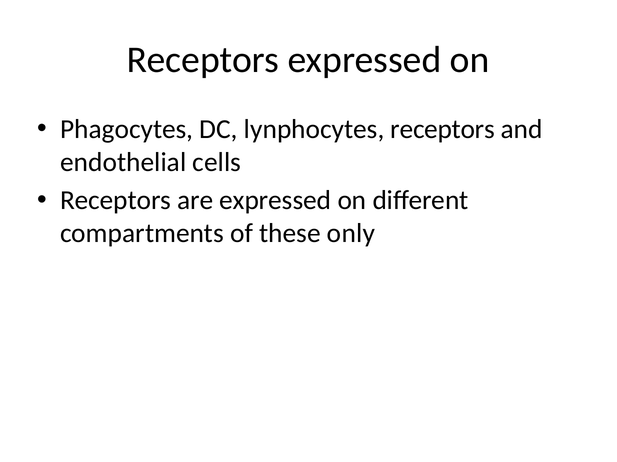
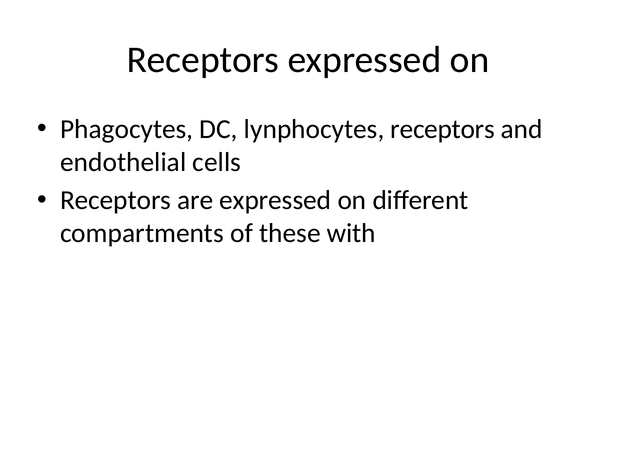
only: only -> with
